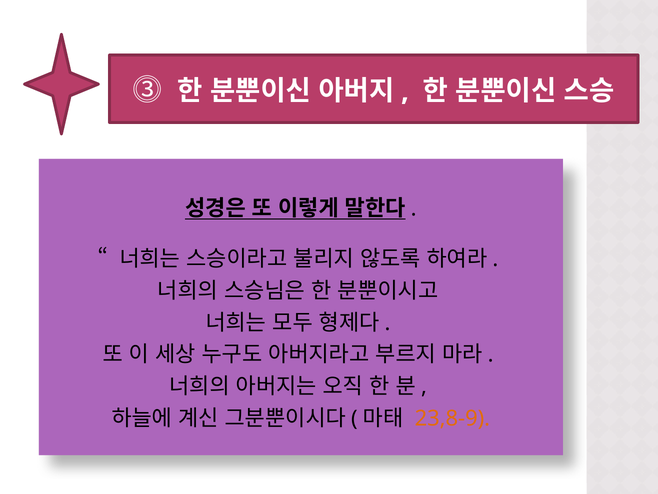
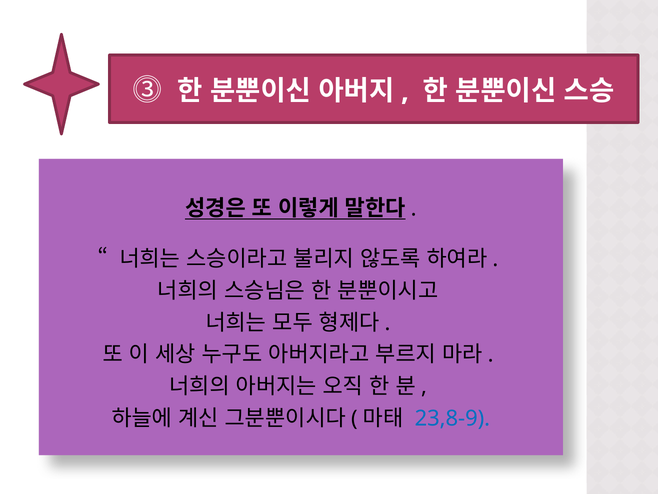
23,8-9 colour: orange -> blue
